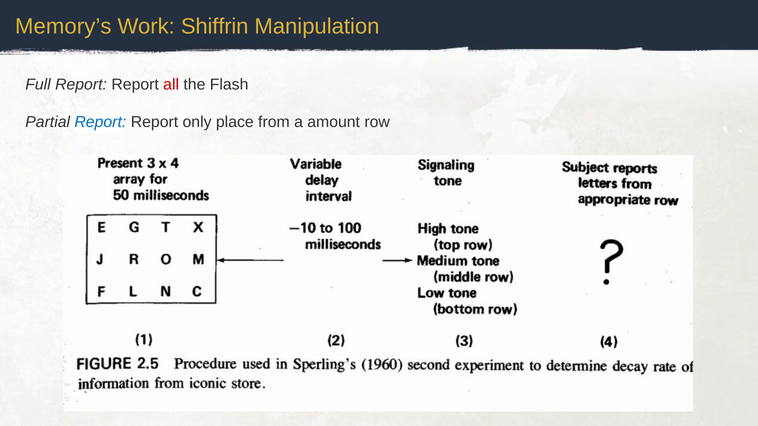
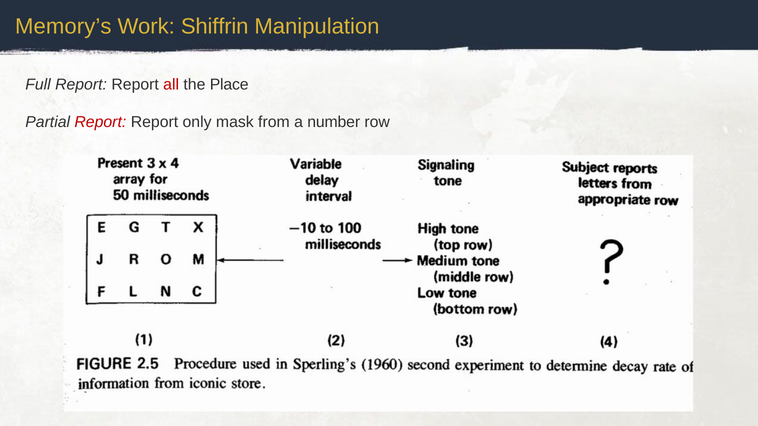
Flash: Flash -> Place
Report at (100, 122) colour: blue -> red
place: place -> mask
amount: amount -> number
